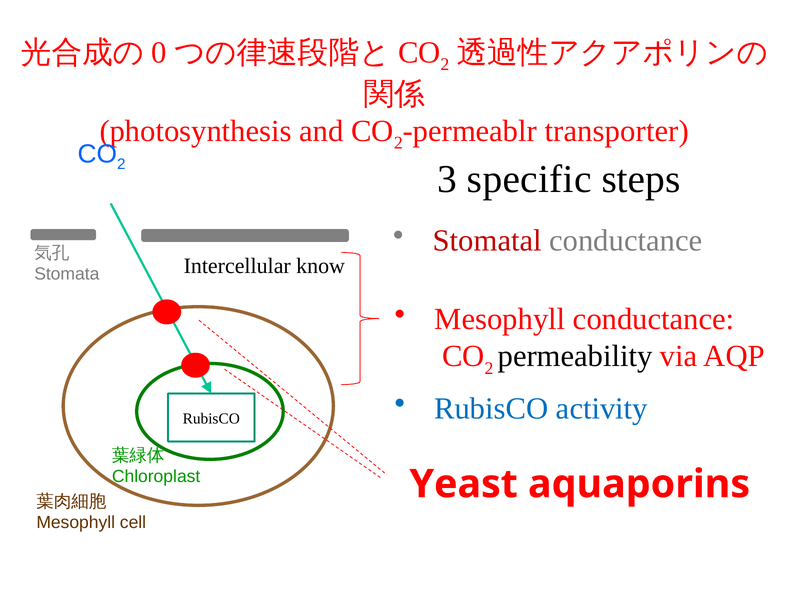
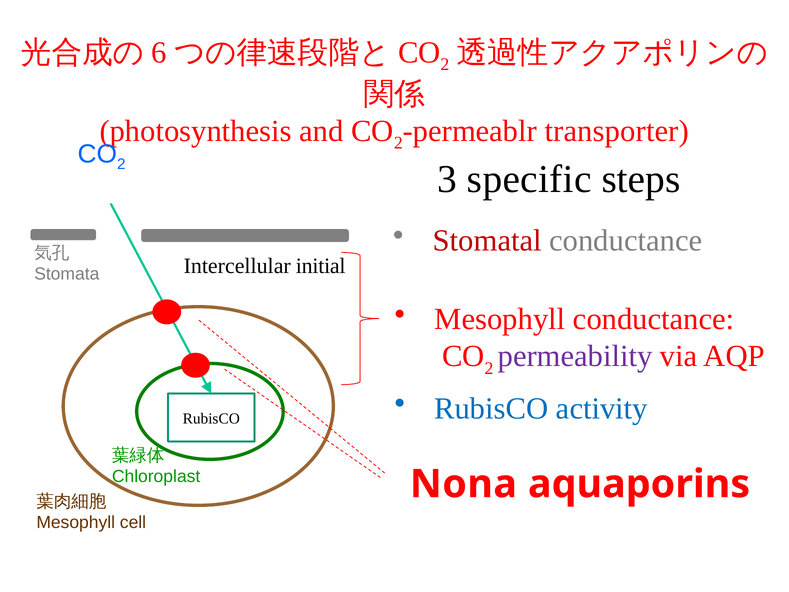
0: 0 -> 6
know: know -> initial
permeability colour: black -> purple
Yeast: Yeast -> Nona
